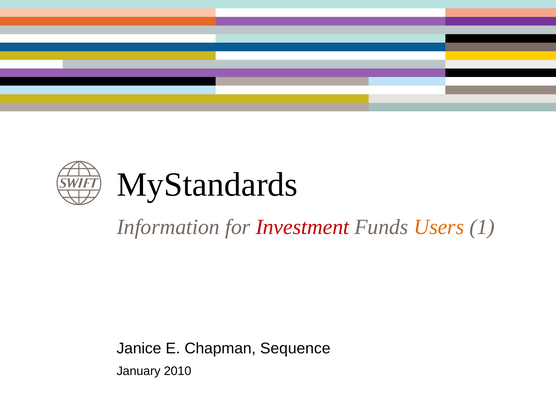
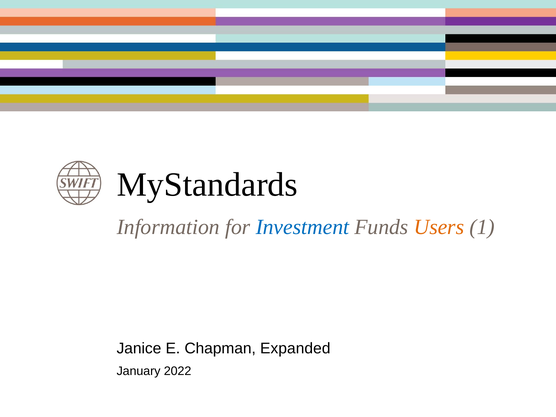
Investment colour: red -> blue
Sequence: Sequence -> Expanded
2010: 2010 -> 2022
